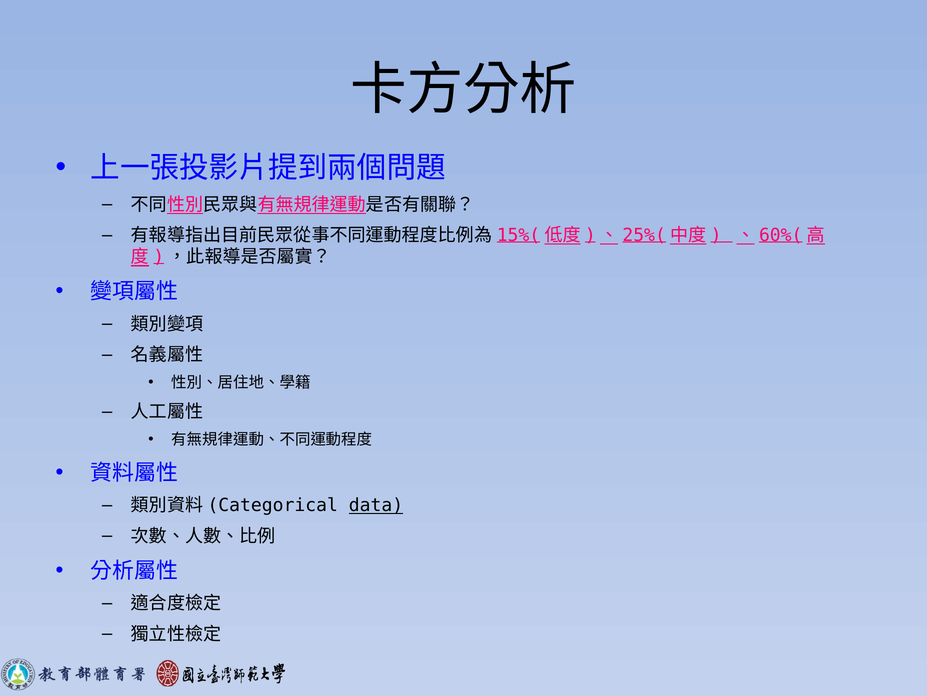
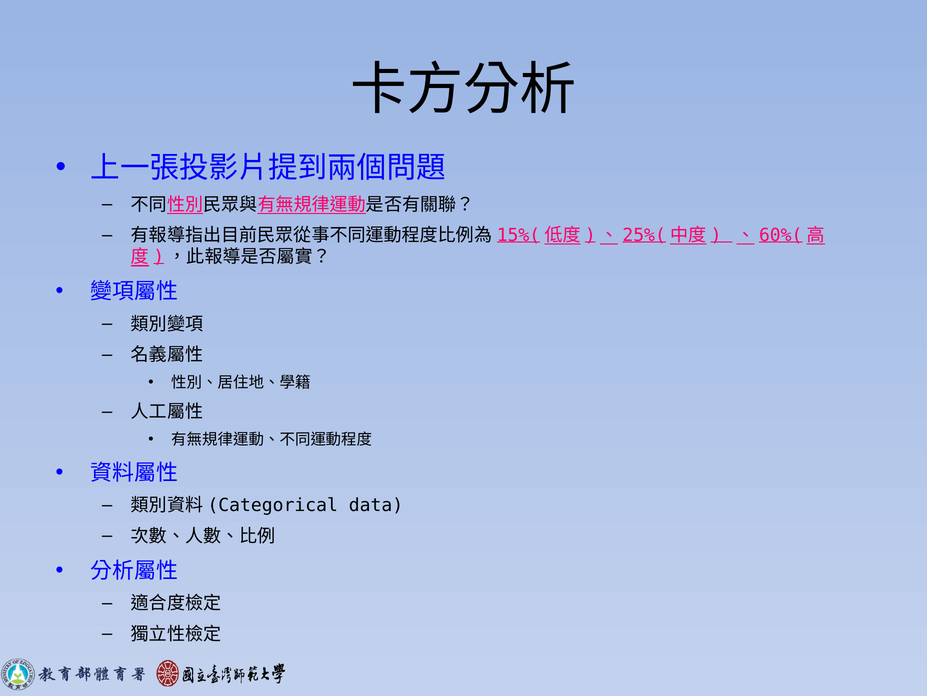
data underline: present -> none
